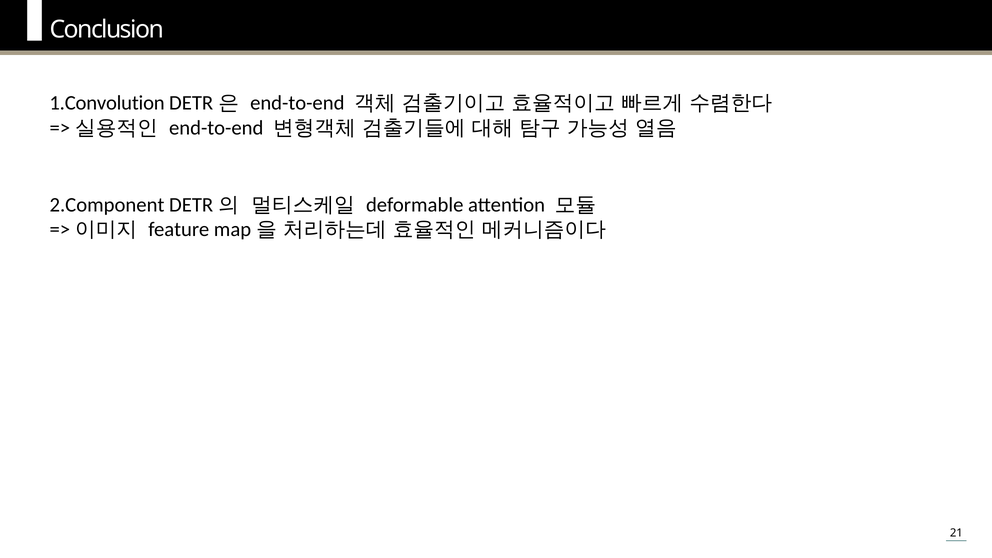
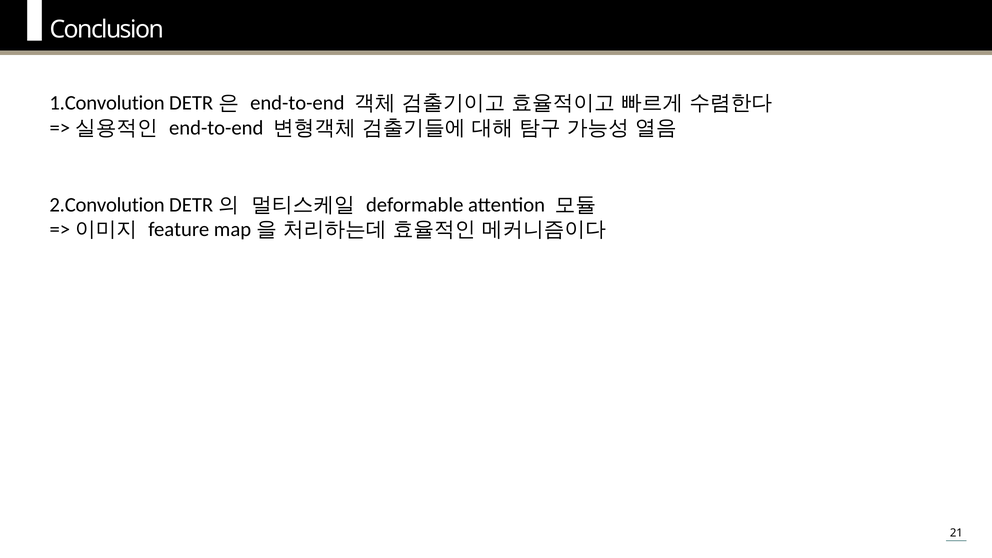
2.Component: 2.Component -> 2.Convolution
